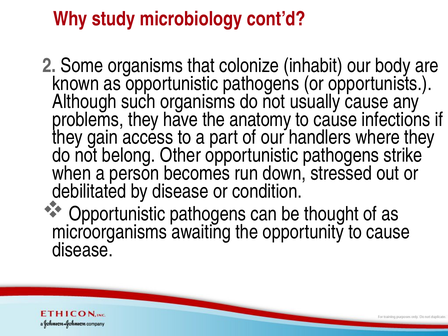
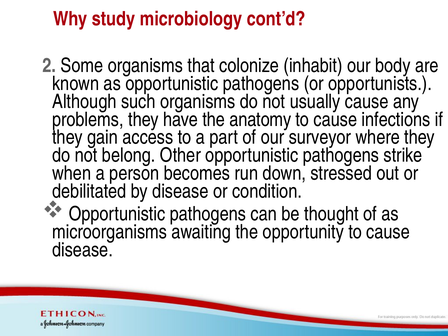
handlers: handlers -> surveyor
